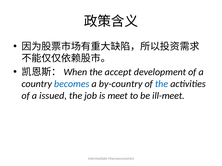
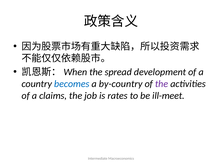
accept: accept -> spread
the at (162, 84) colour: blue -> purple
issued: issued -> claims
meet: meet -> rates
